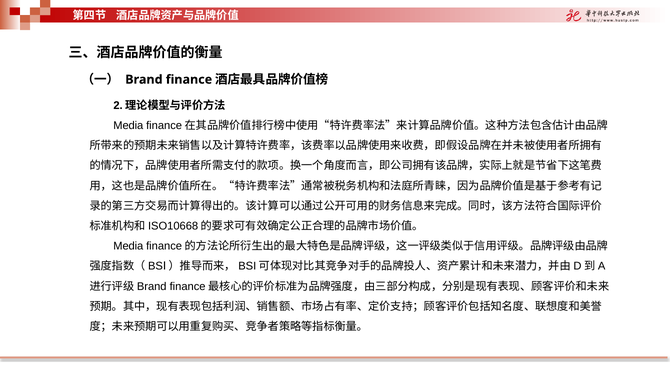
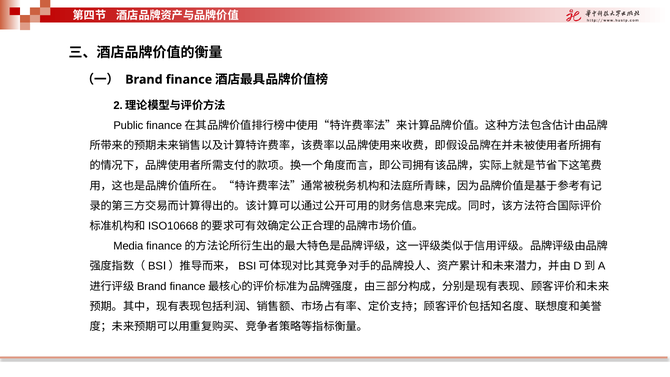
Media at (128, 126): Media -> Public
